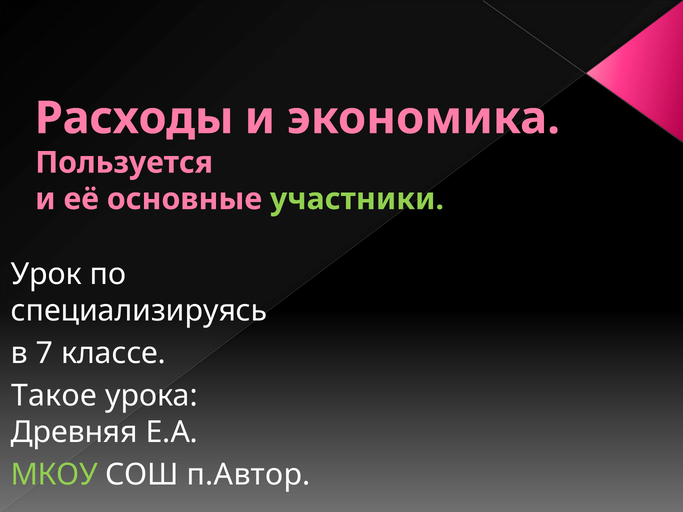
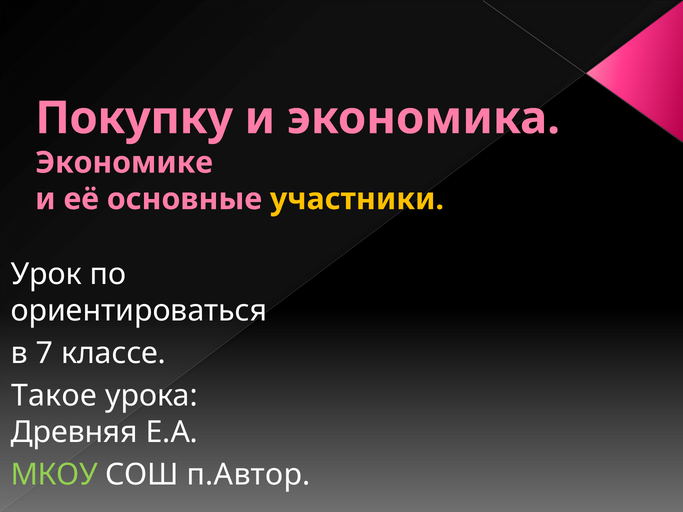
Расходы: Расходы -> Покупку
Пользуется: Пользуется -> Экономике
участники colour: light green -> yellow
специализируясь: специализируясь -> ориентироваться
